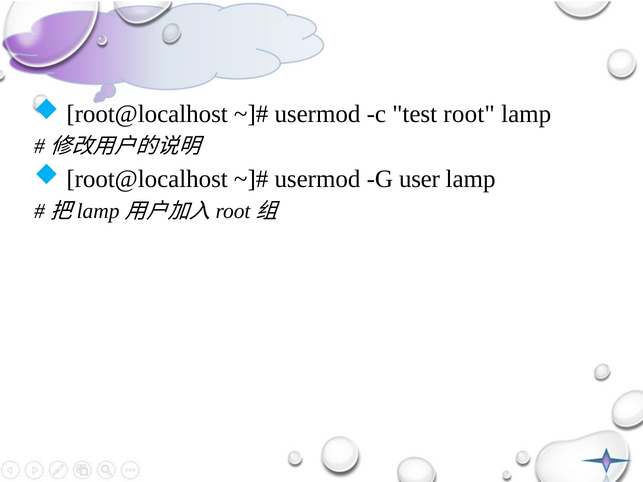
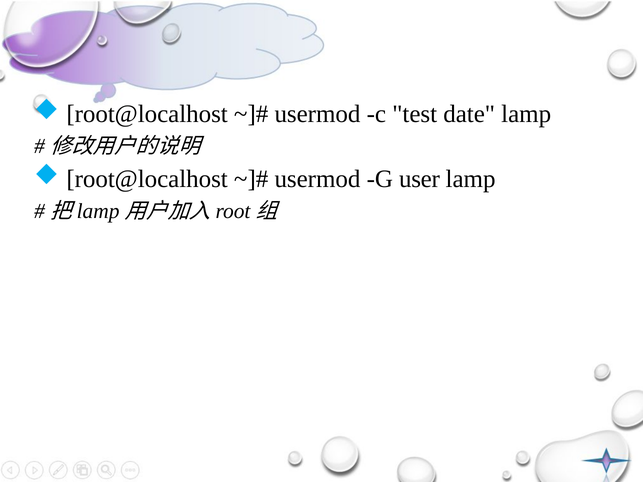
root: root -> date
